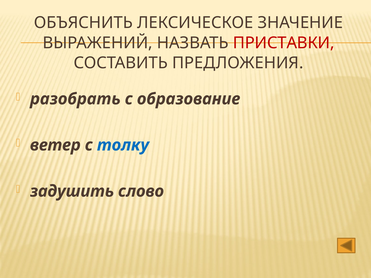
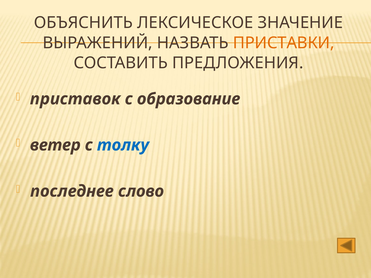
ПРИСТАВКИ colour: red -> orange
разобрать: разобрать -> приставок
задушить: задушить -> последнее
